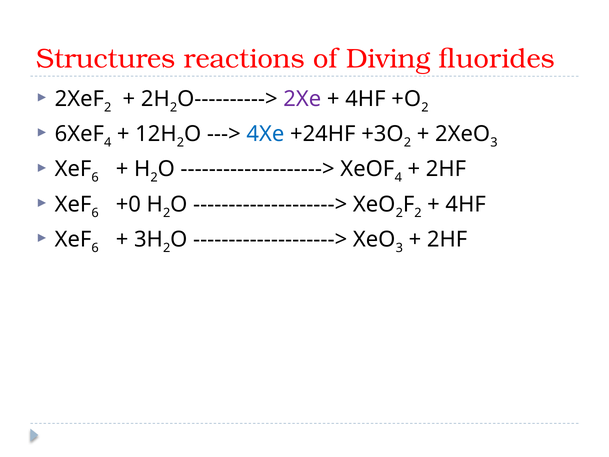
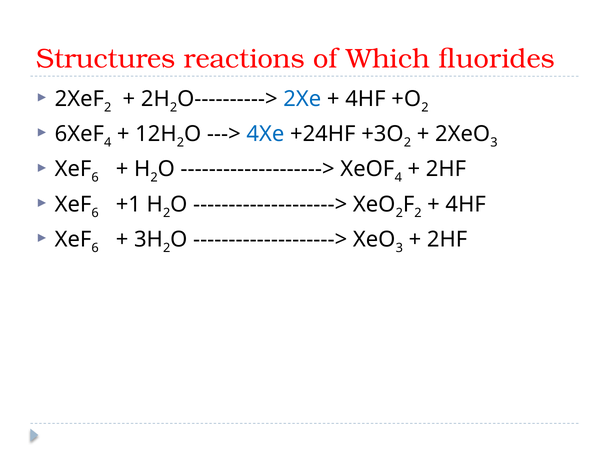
Diving: Diving -> Which
2Xe colour: purple -> blue
+0: +0 -> +1
